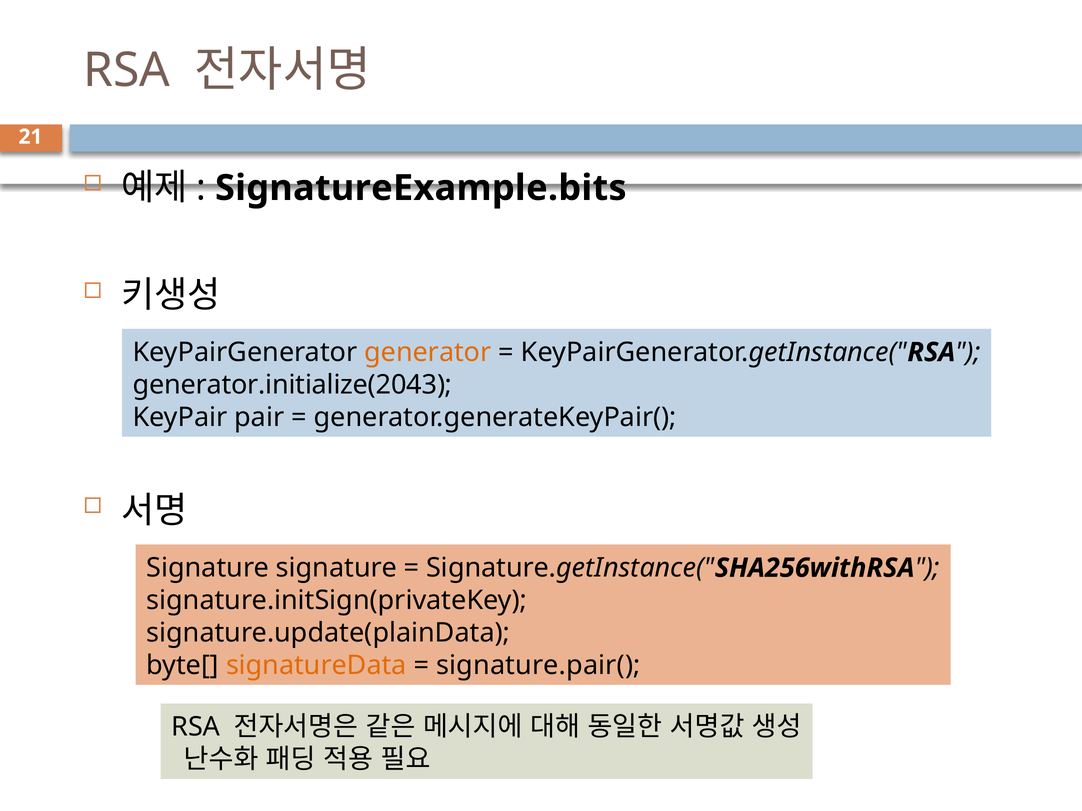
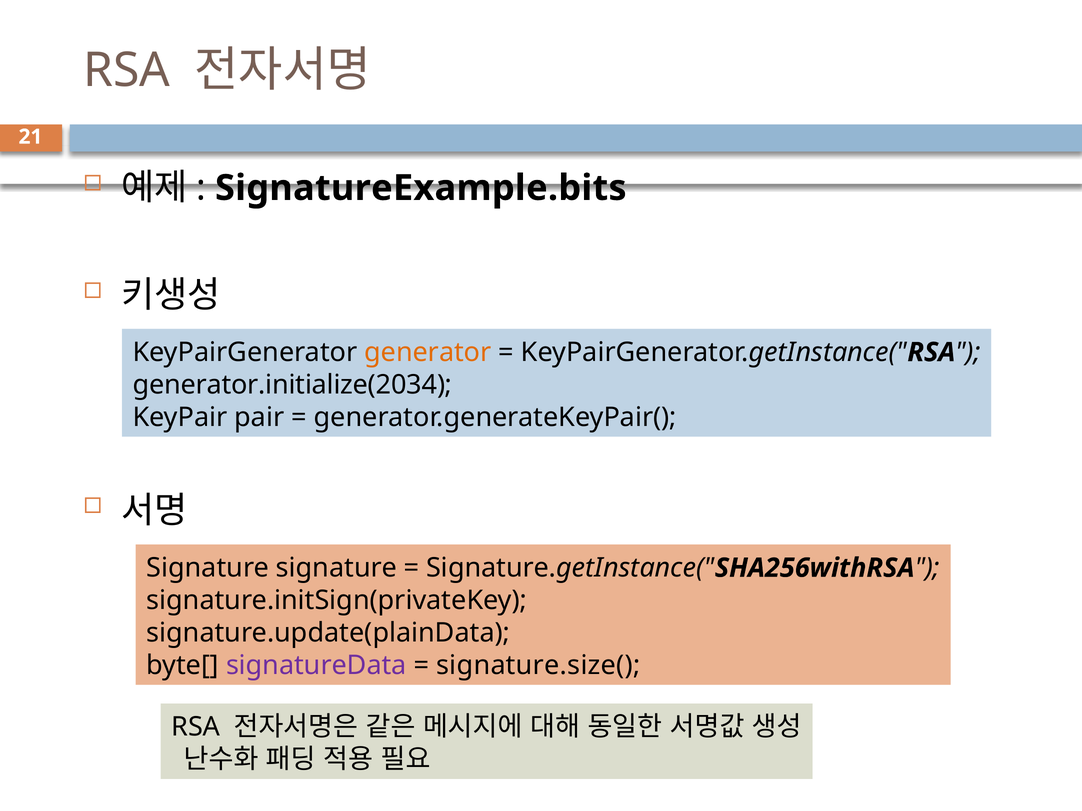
generator.initialize(2043: generator.initialize(2043 -> generator.initialize(2034
signatureData colour: orange -> purple
signature.pair(: signature.pair( -> signature.size(
